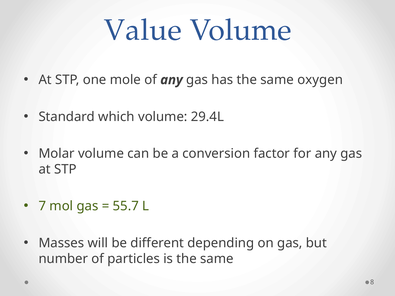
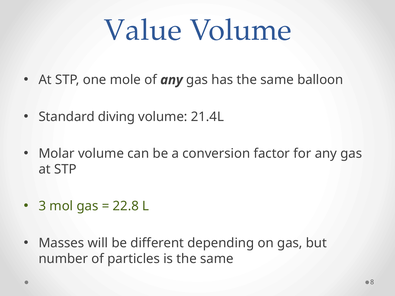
oxygen: oxygen -> balloon
which: which -> diving
29.4L: 29.4L -> 21.4L
7: 7 -> 3
55.7: 55.7 -> 22.8
